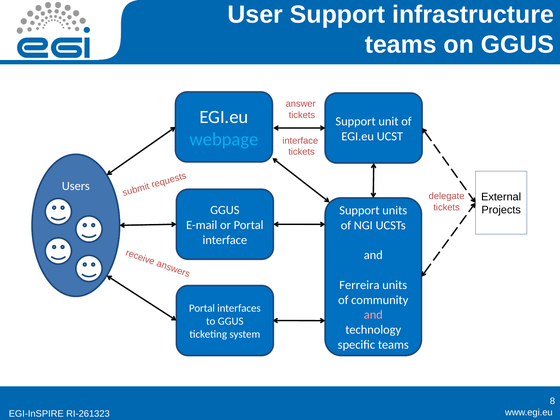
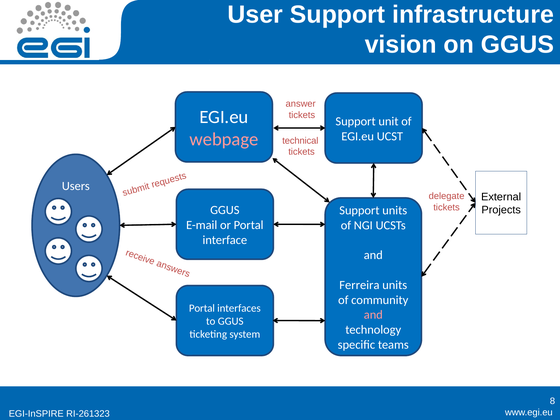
teams at (401, 44): teams -> vision
webpage colour: light blue -> pink
interface at (300, 141): interface -> technical
